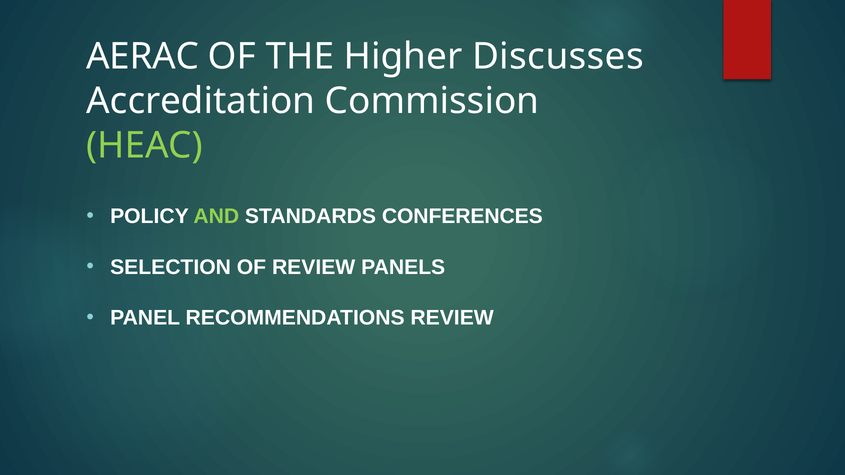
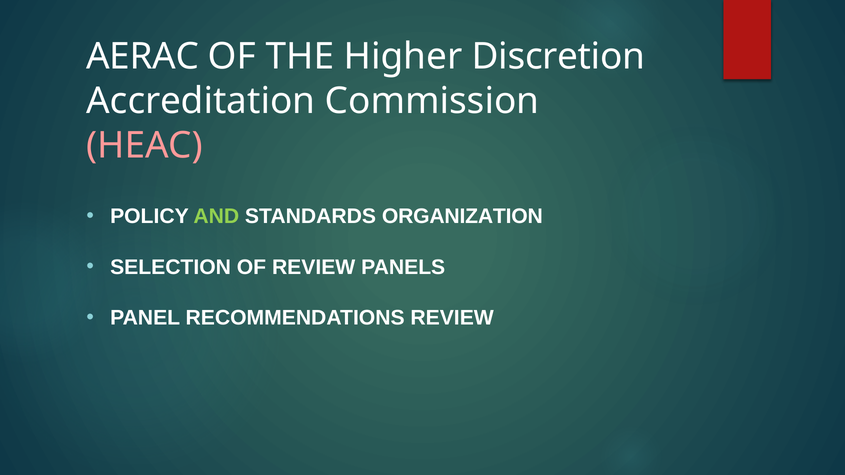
Discusses: Discusses -> Discretion
HEAC colour: light green -> pink
CONFERENCES: CONFERENCES -> ORGANIZATION
